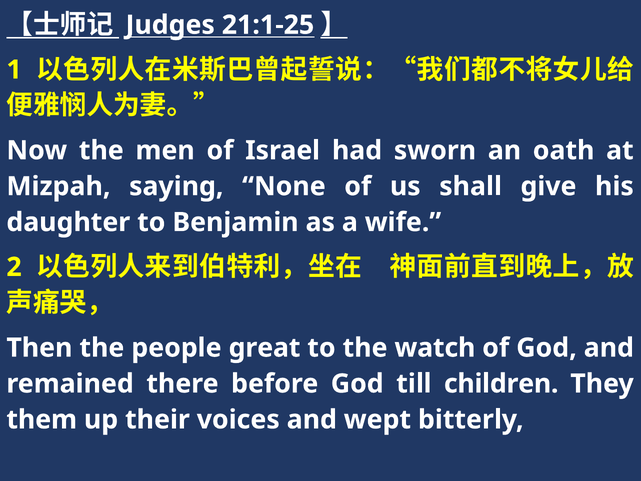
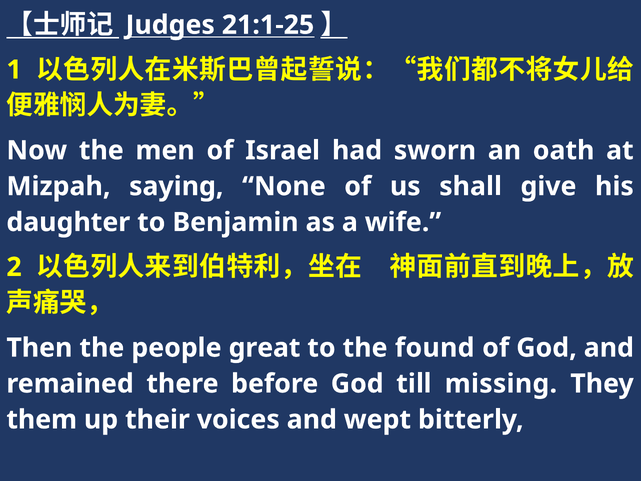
watch: watch -> found
children: children -> missing
